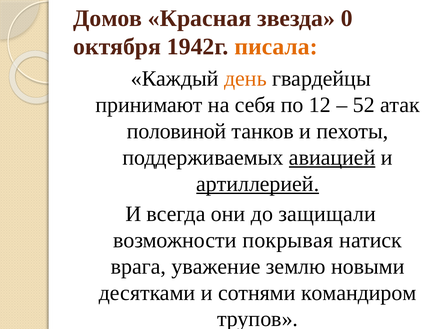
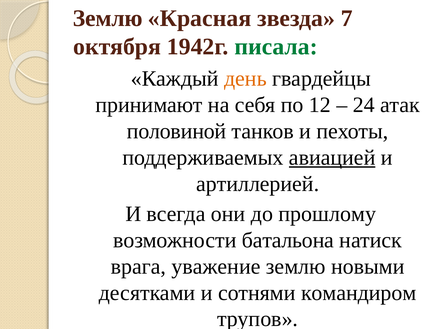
Домов at (108, 18): Домов -> Землю
0: 0 -> 7
писала colour: orange -> green
52: 52 -> 24
артиллерией underline: present -> none
защищали: защищали -> прошлому
покрывая: покрывая -> батальона
